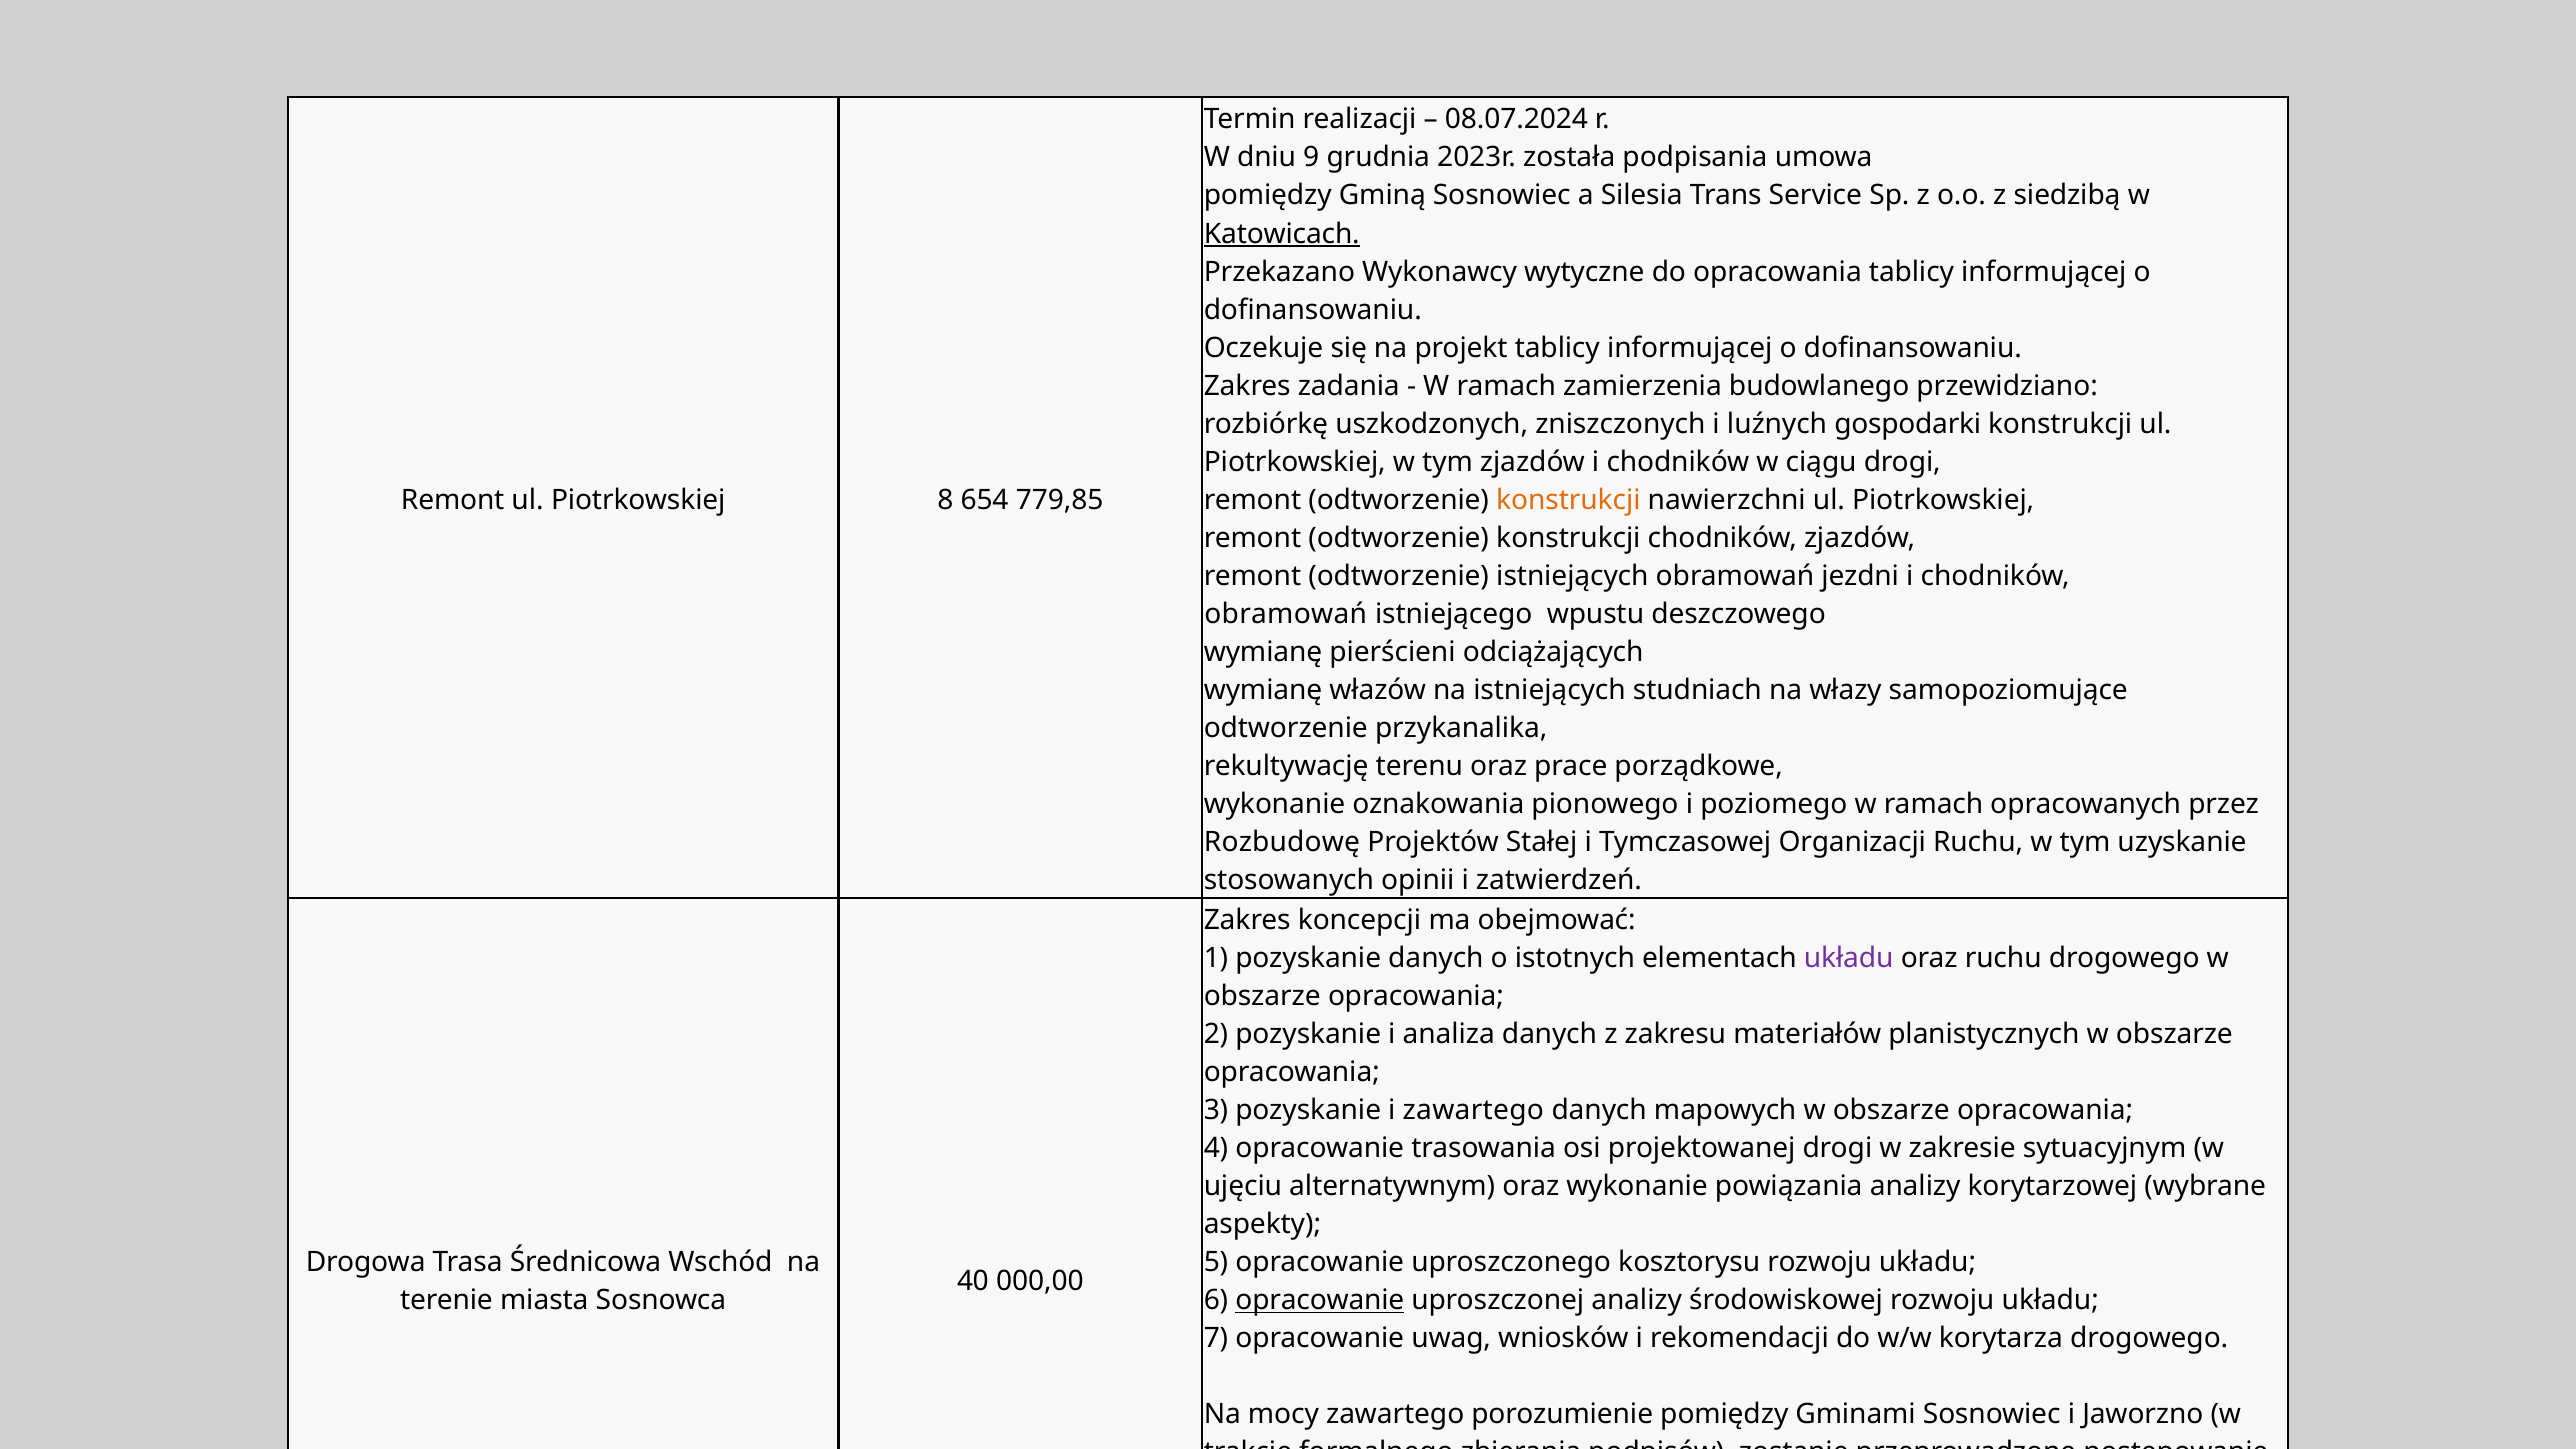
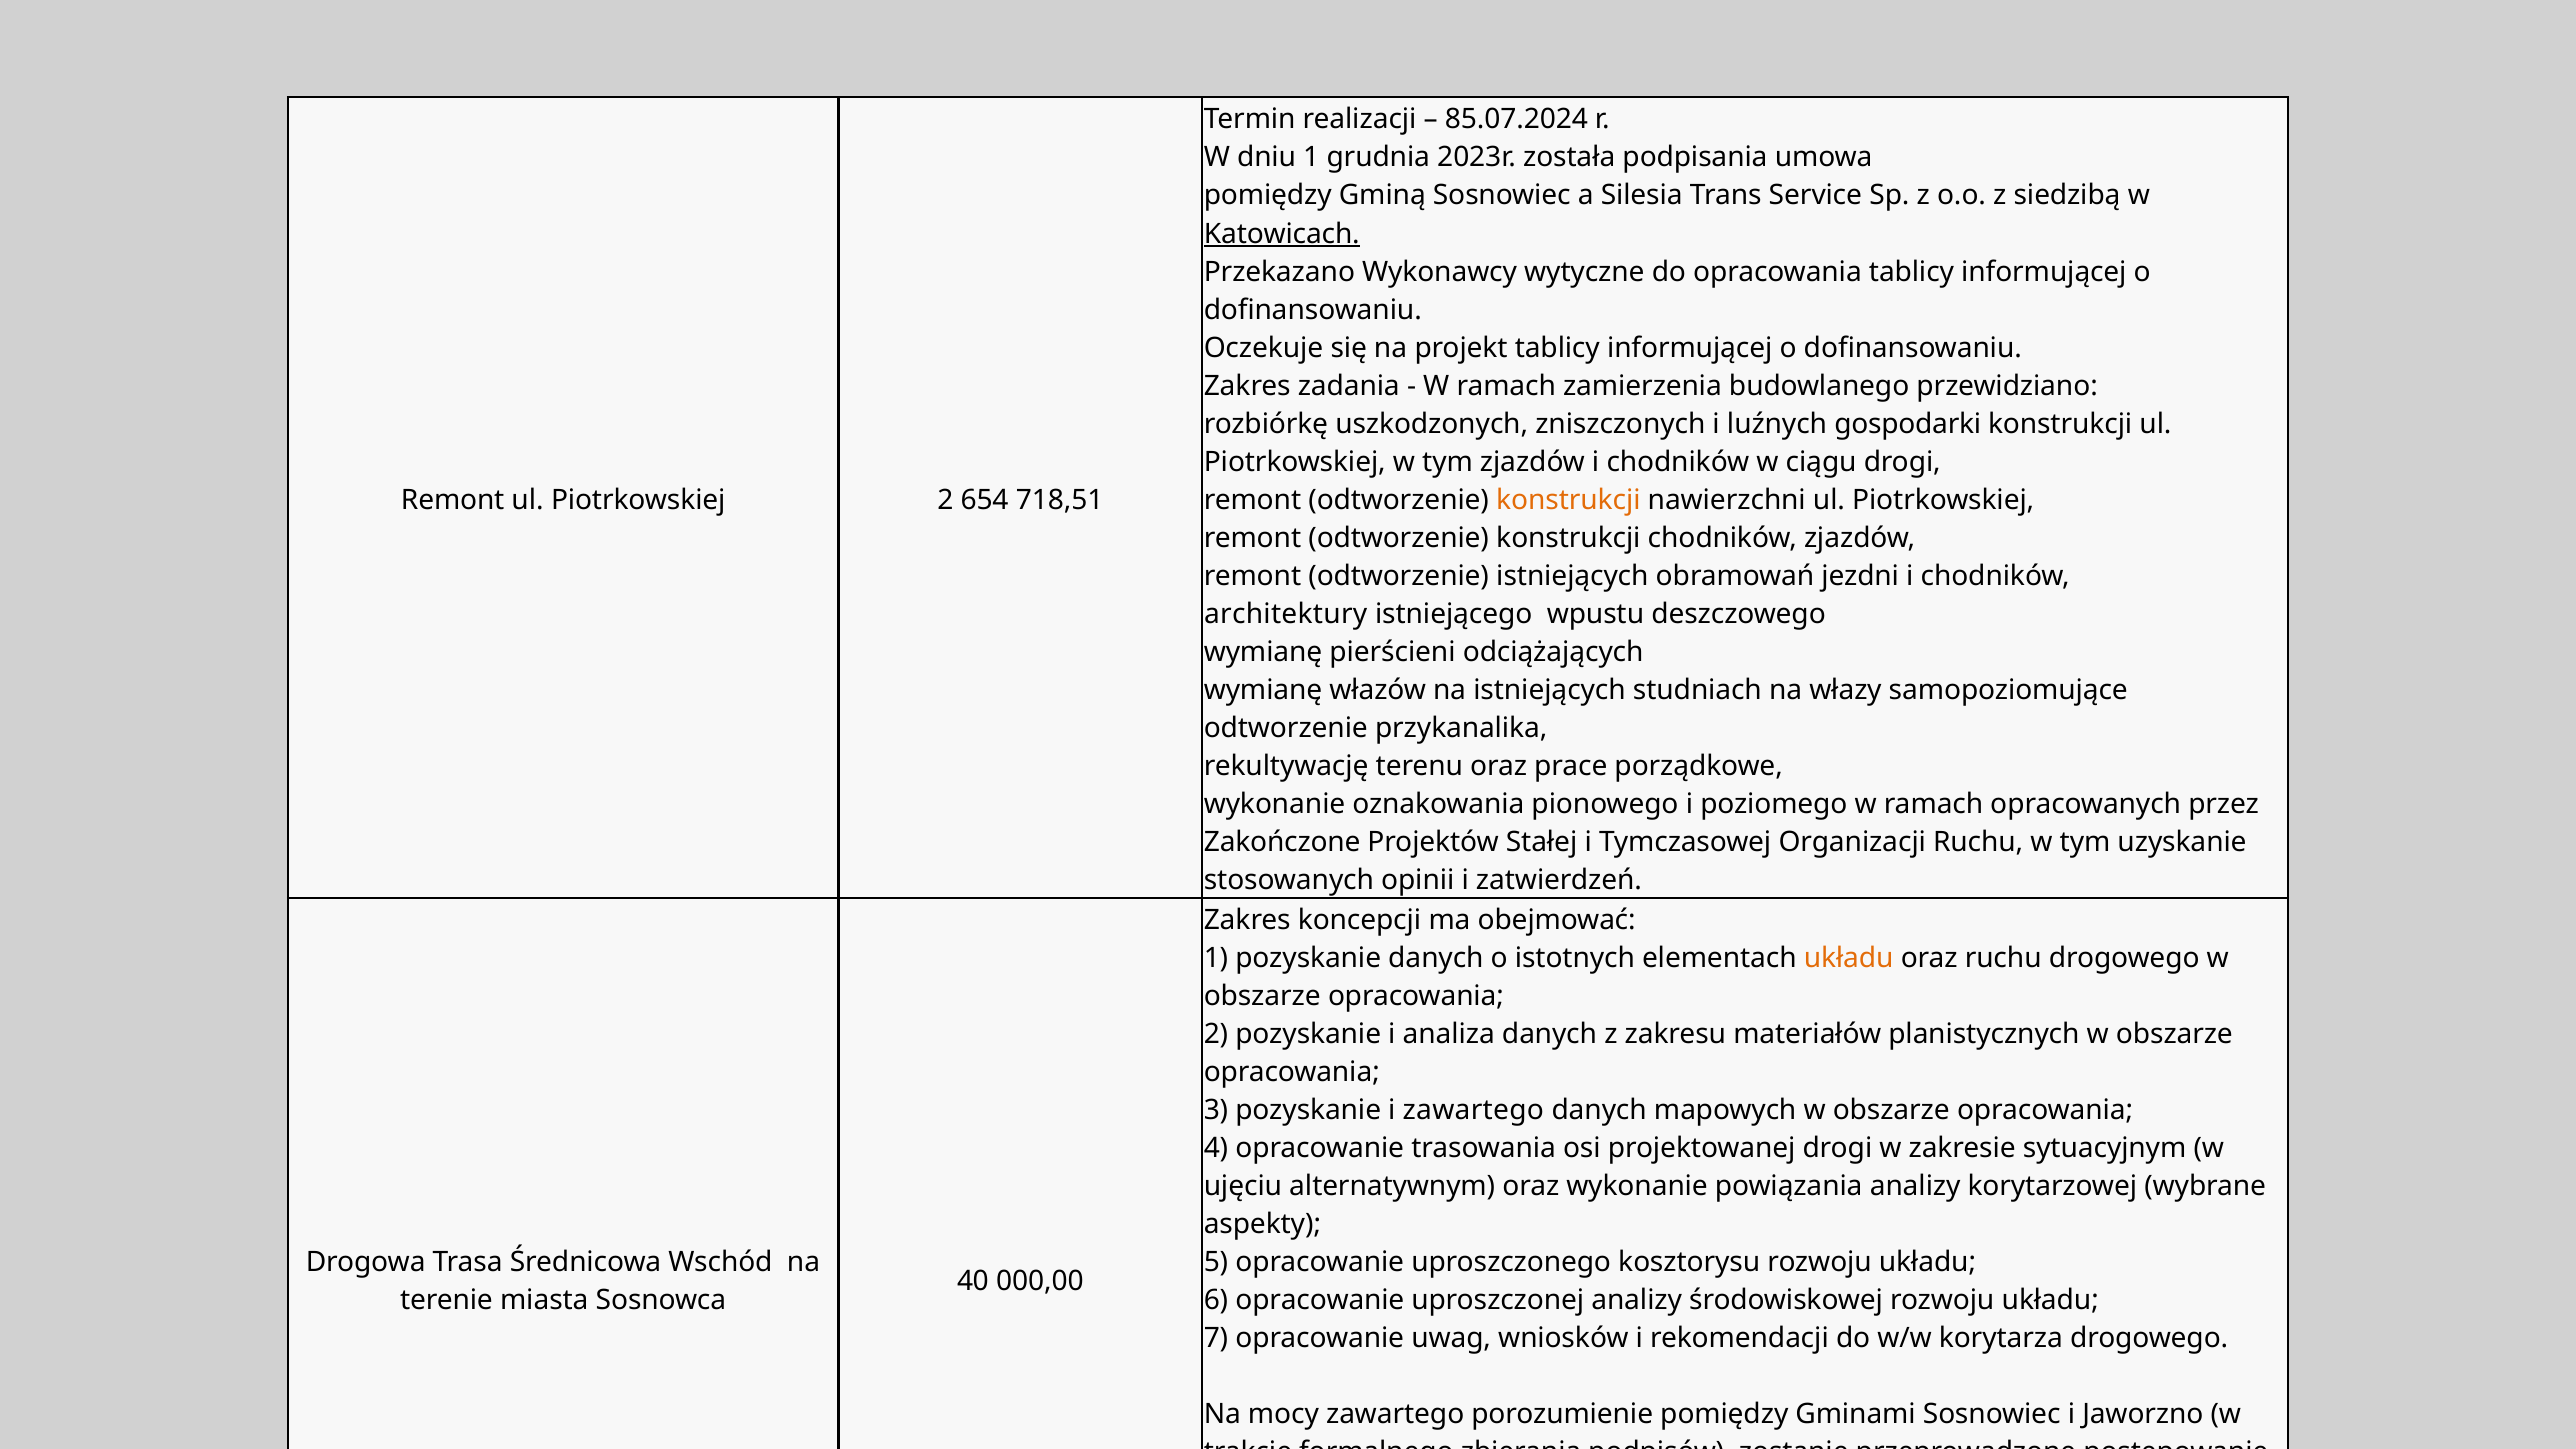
08.07.2024: 08.07.2024 -> 85.07.2024
dniu 9: 9 -> 1
Piotrkowskiej 8: 8 -> 2
779,85: 779,85 -> 718,51
obramowań at (1286, 614): obramowań -> architektury
Rozbudowę: Rozbudowę -> Zakończone
układu at (1849, 958) colour: purple -> orange
opracowanie at (1320, 1300) underline: present -> none
